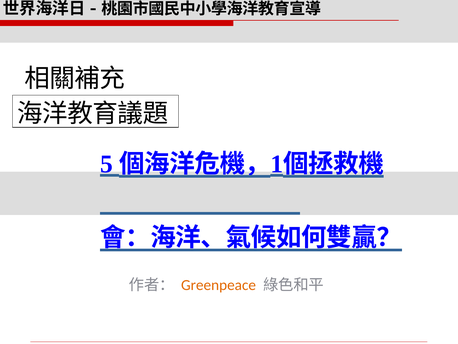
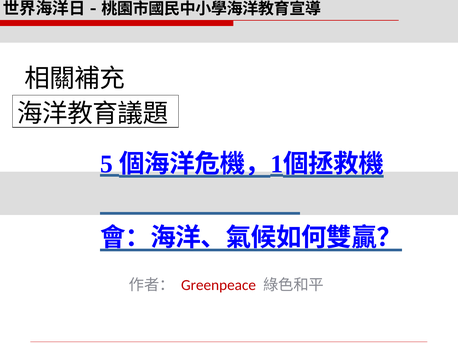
Greenpeace colour: orange -> red
